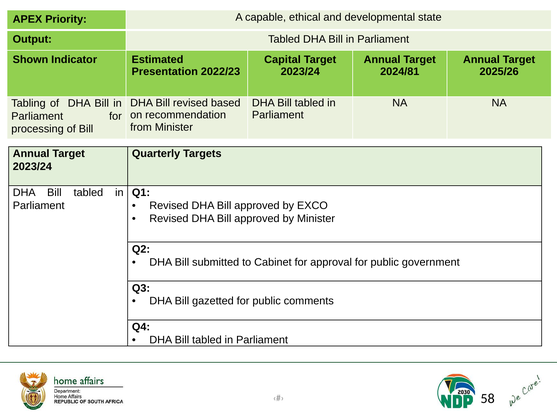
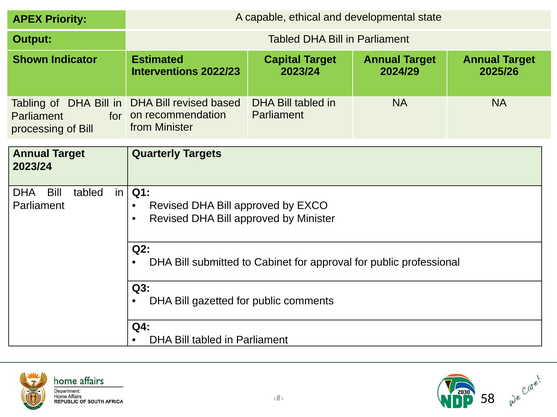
Presentation: Presentation -> Interventions
2024/81: 2024/81 -> 2024/29
government: government -> professional
